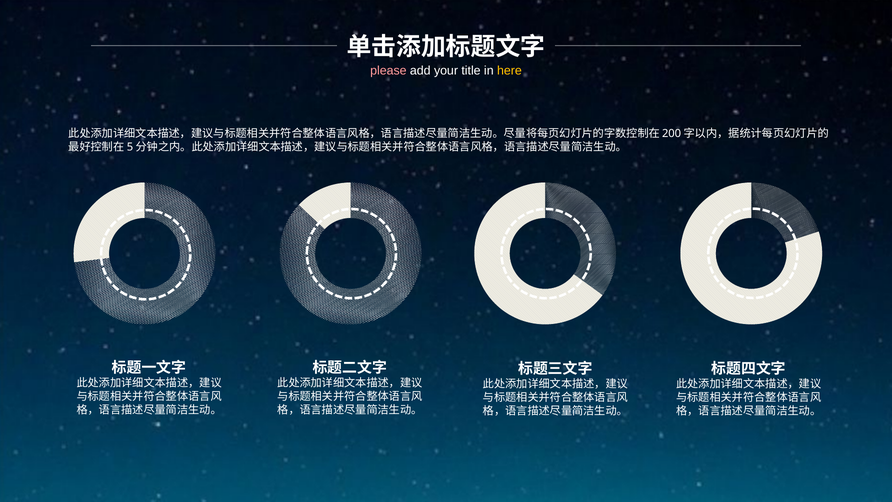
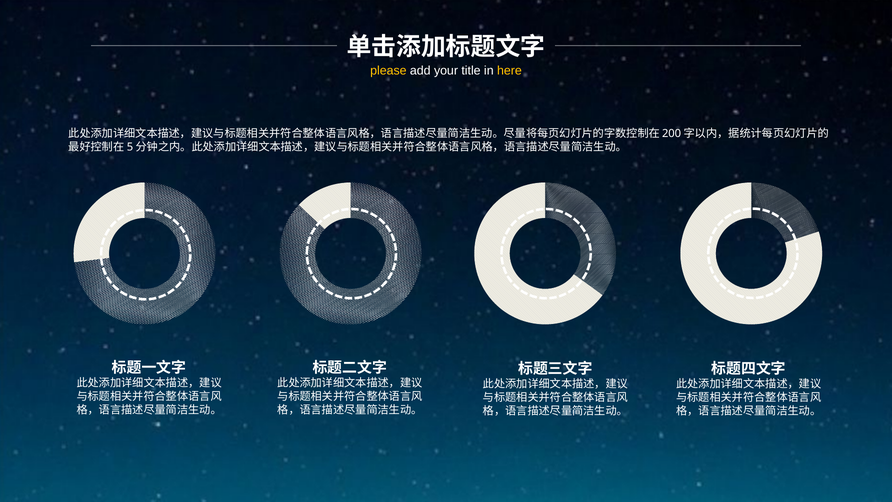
please colour: pink -> yellow
